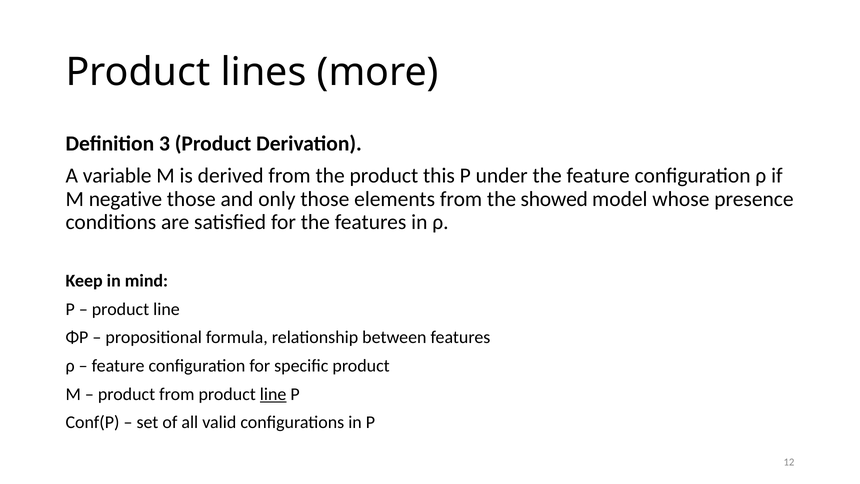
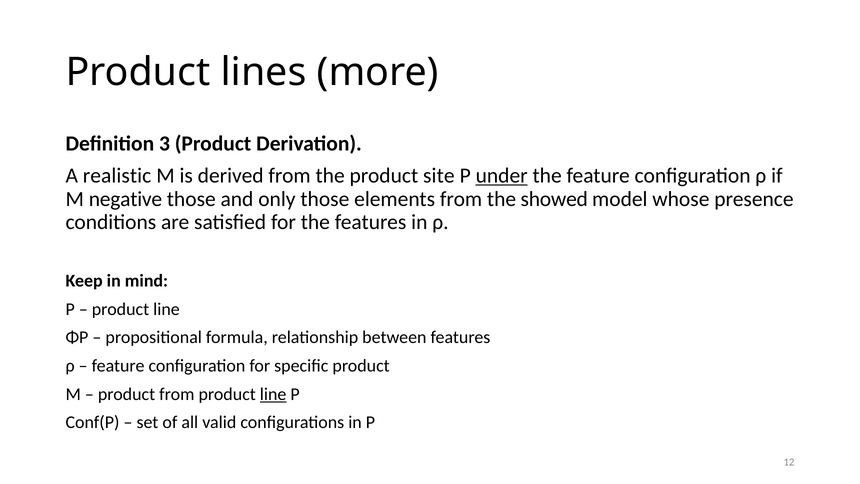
variable: variable -> realistic
this: this -> site
under underline: none -> present
